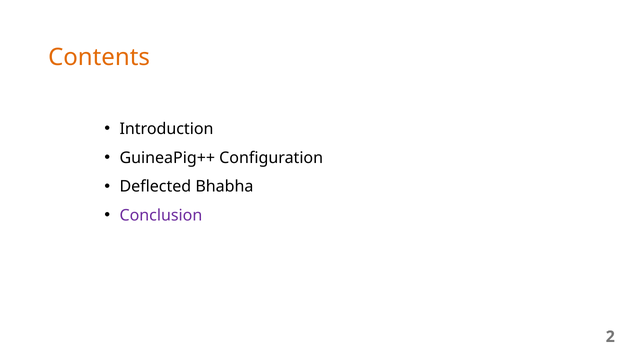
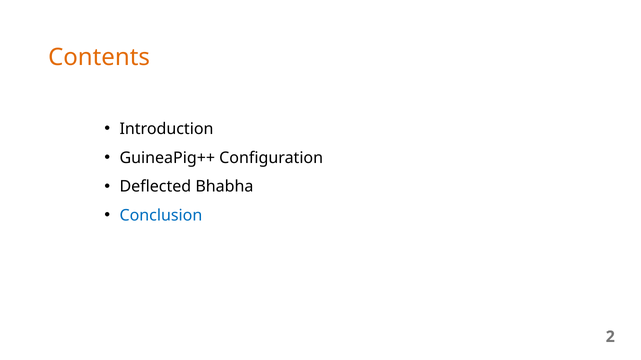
Conclusion colour: purple -> blue
